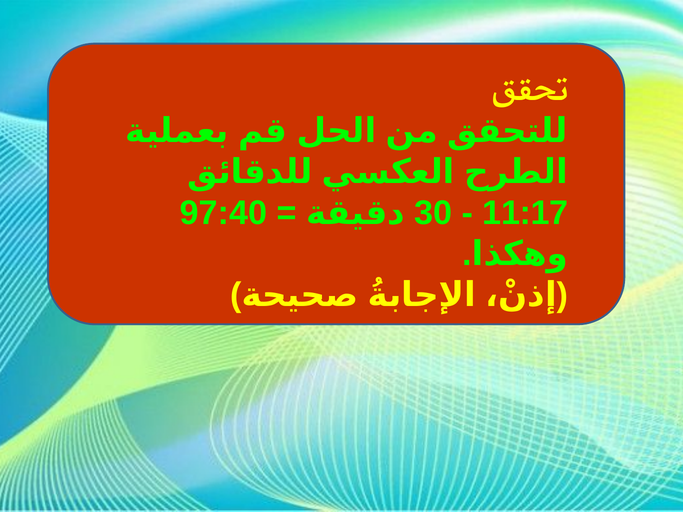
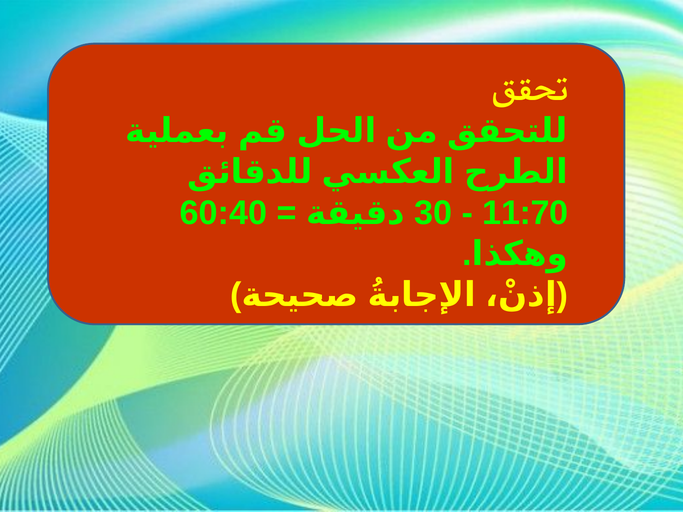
97:40: 97:40 -> 60:40
11:17: 11:17 -> 11:70
